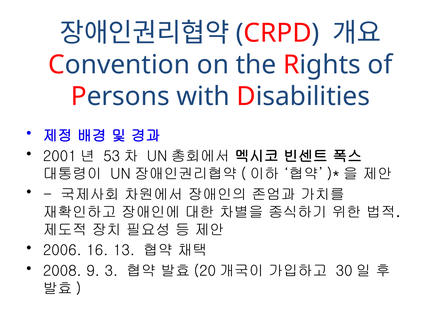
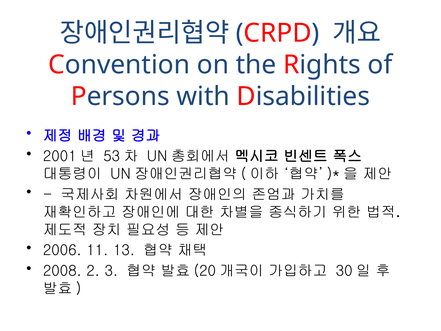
16: 16 -> 11
9: 9 -> 2
